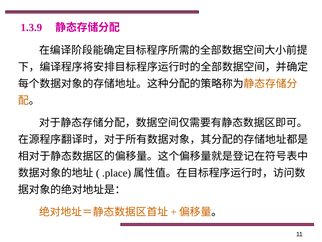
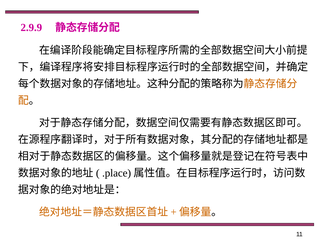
1.3.9: 1.3.9 -> 2.9.9
